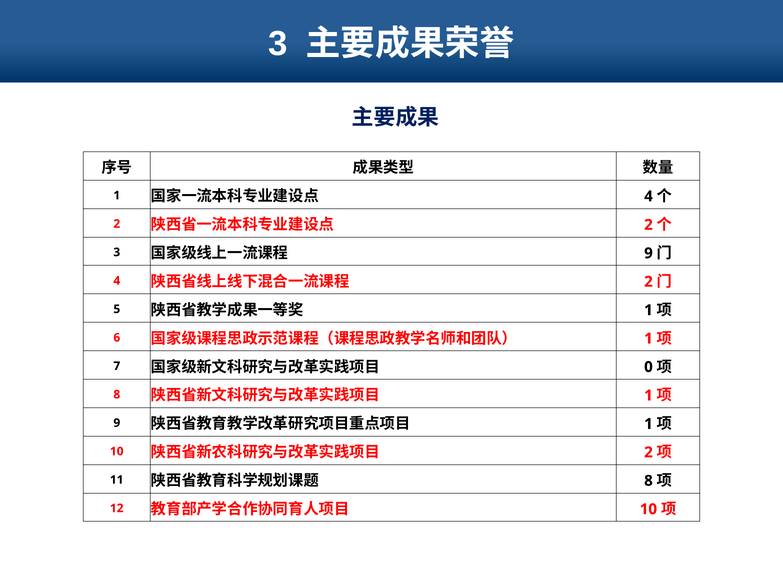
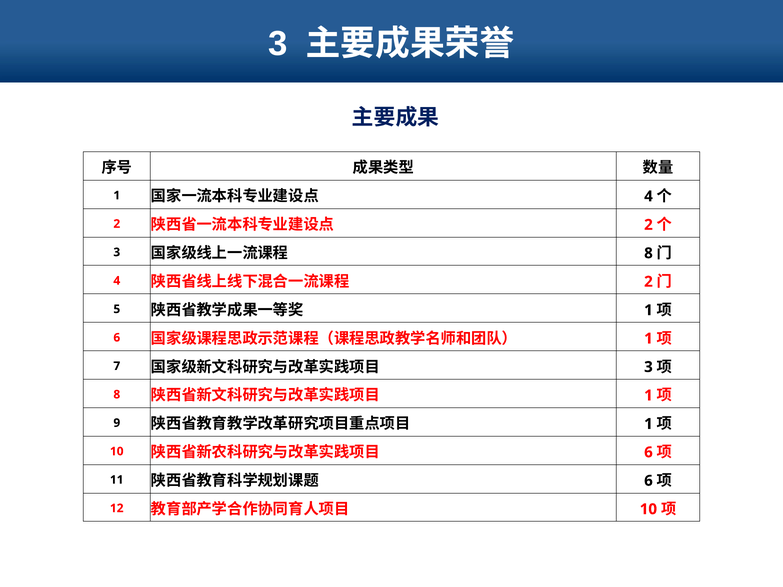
9 at (648, 253): 9 -> 8
0 at (648, 367): 0 -> 3
2 at (648, 453): 2 -> 6
8 at (648, 481): 8 -> 6
